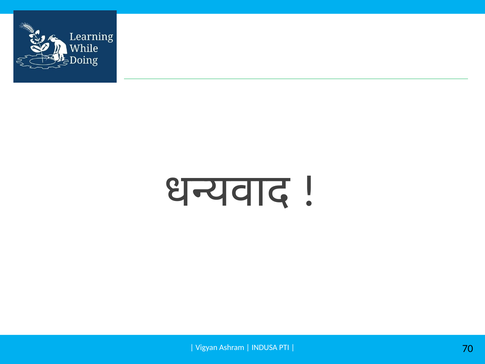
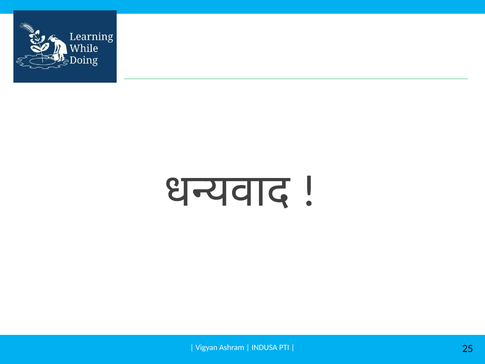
70: 70 -> 25
